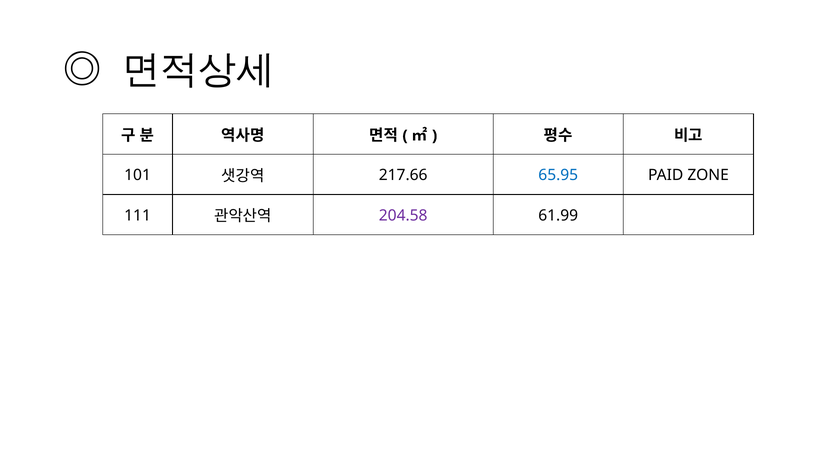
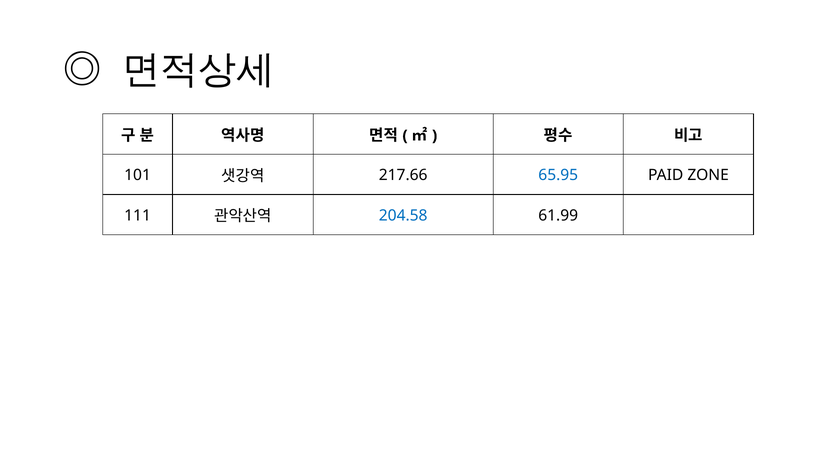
204.58 colour: purple -> blue
